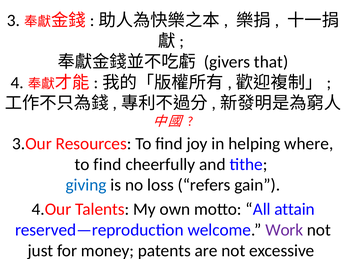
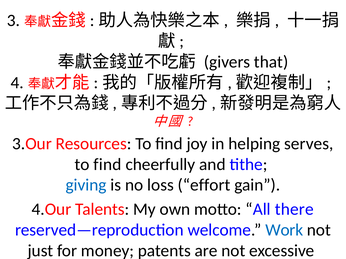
where: where -> serves
refers: refers -> effort
attain: attain -> there
Work colour: purple -> blue
